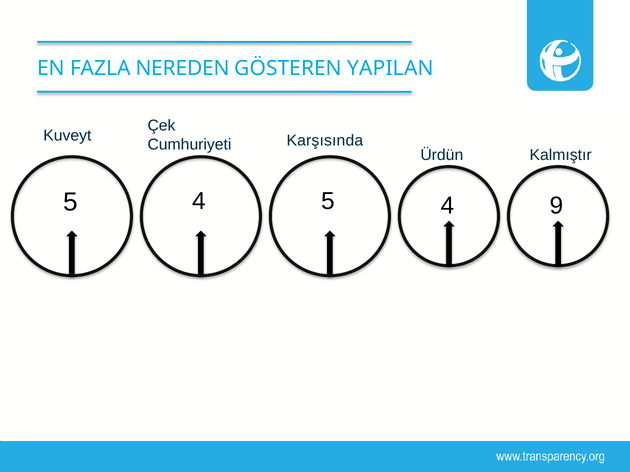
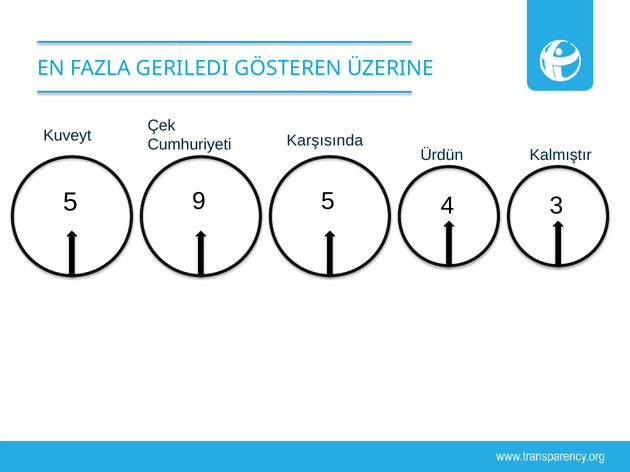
NEREDEN: NEREDEN -> GERILEDI
YAPILAN: YAPILAN -> ÜZERINE
4 at (199, 201): 4 -> 9
9: 9 -> 3
